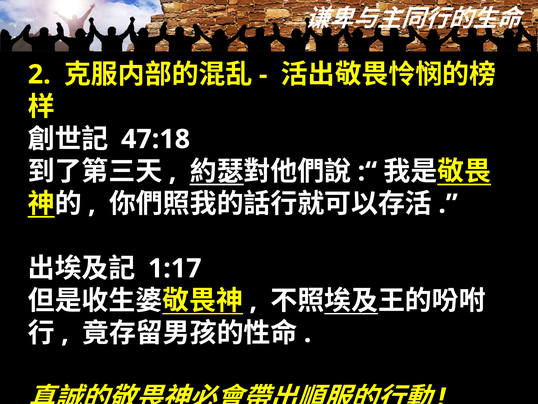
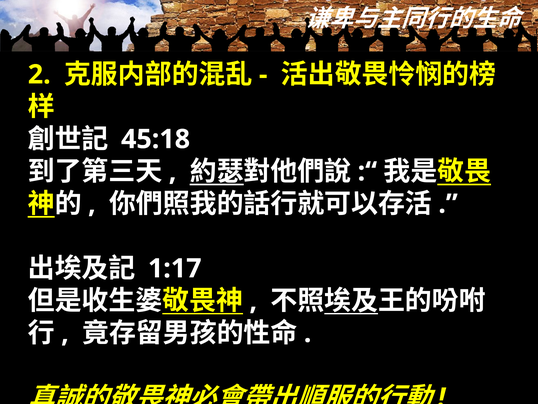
47:18: 47:18 -> 45:18
